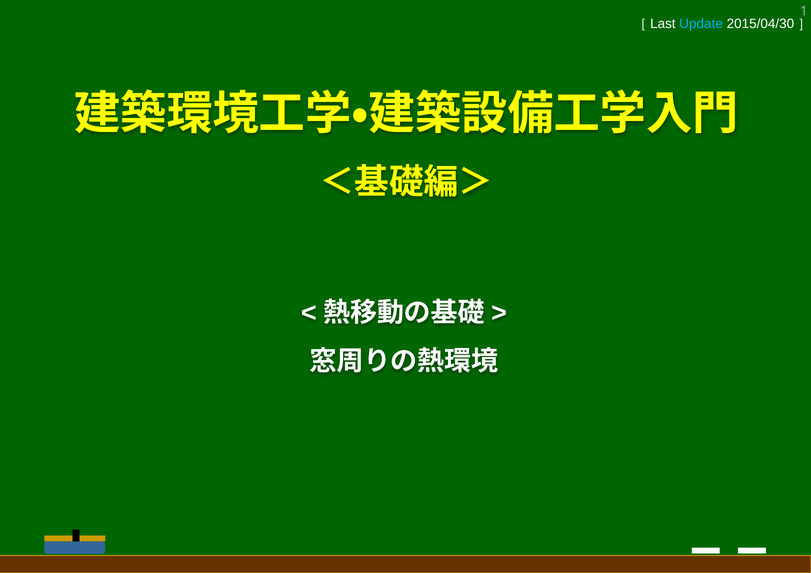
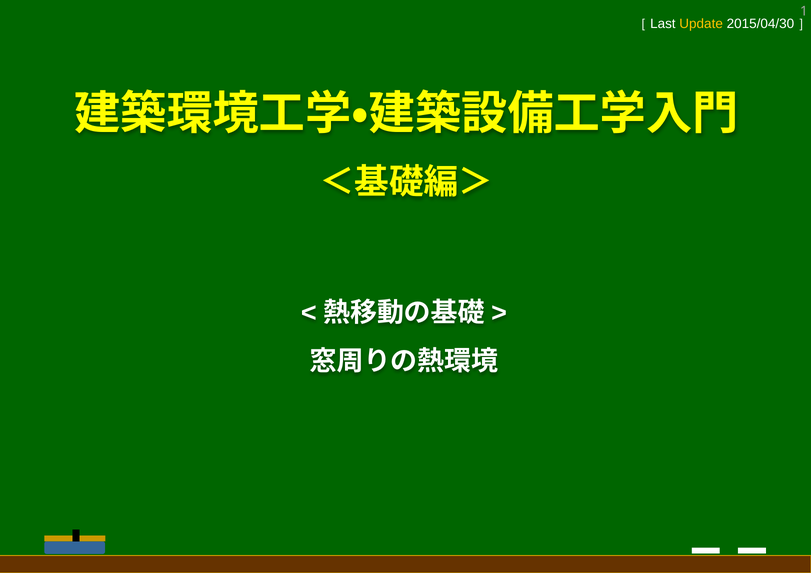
Update colour: light blue -> yellow
